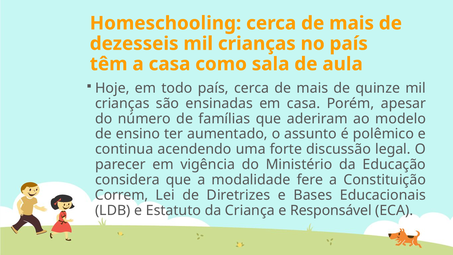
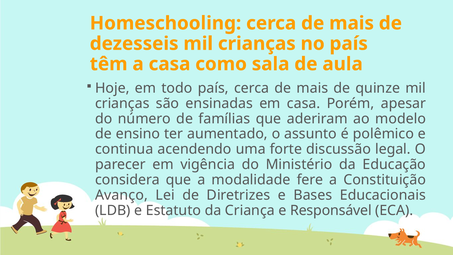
Correm: Correm -> Avanço
